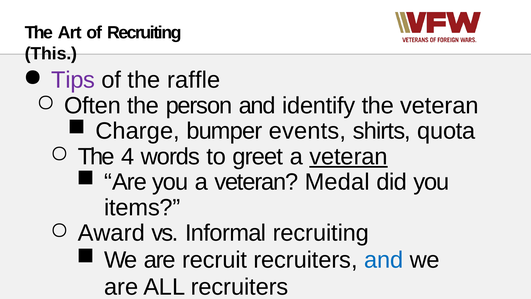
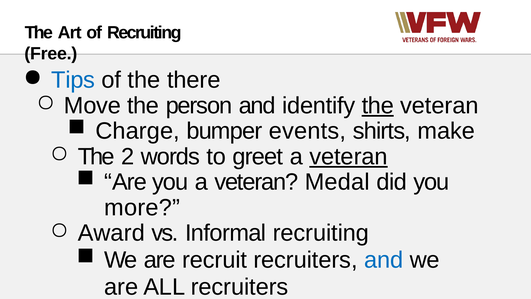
This: This -> Free
Tips colour: purple -> blue
raffle: raffle -> there
Often: Often -> Move
the at (378, 106) underline: none -> present
quota: quota -> make
4: 4 -> 2
items: items -> more
